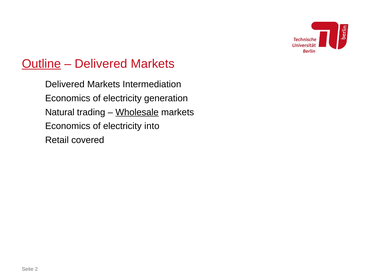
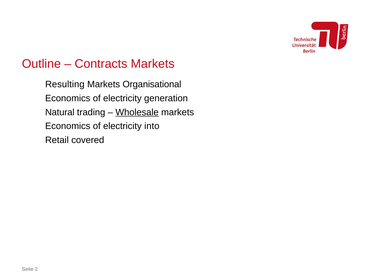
Outline underline: present -> none
Delivered at (101, 64): Delivered -> Contracts
Delivered at (65, 84): Delivered -> Resulting
Intermediation: Intermediation -> Organisational
